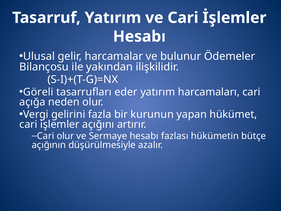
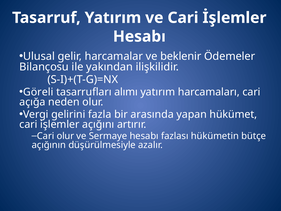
bulunur: bulunur -> beklenir
eder: eder -> alımı
kurunun: kurunun -> arasında
